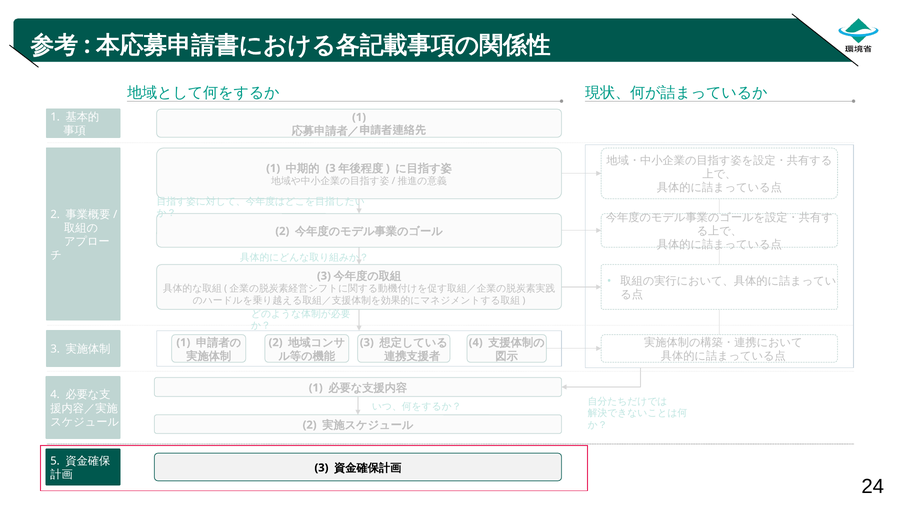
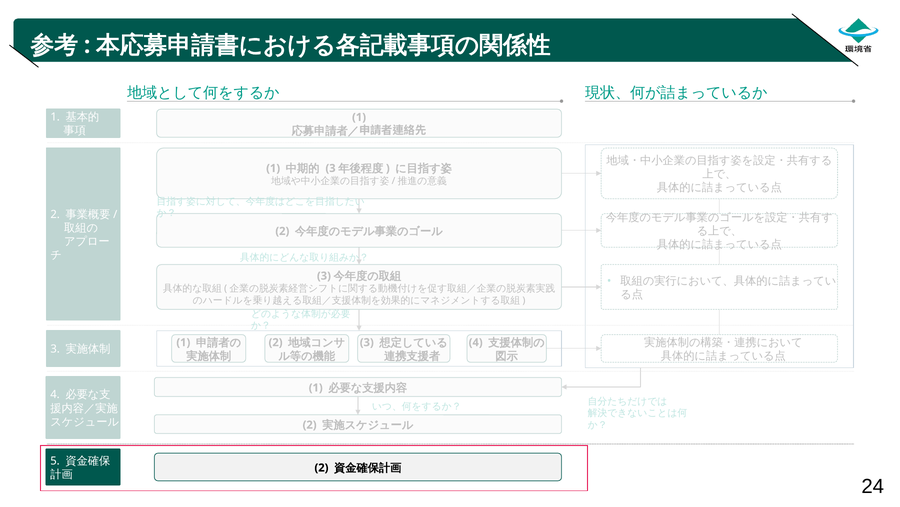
3 at (321, 467): 3 -> 2
